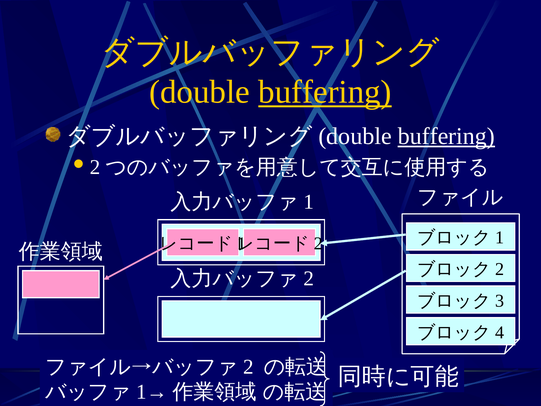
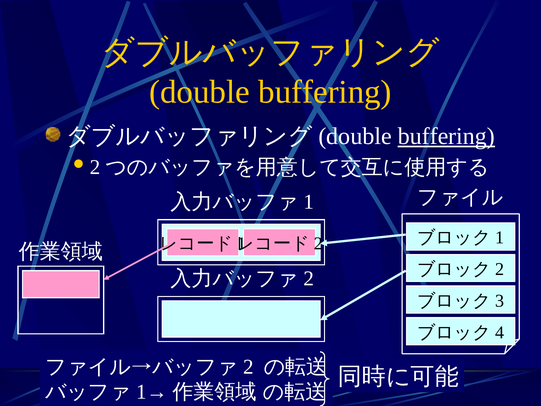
buffering at (325, 92) underline: present -> none
